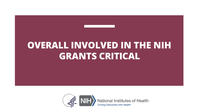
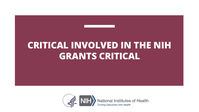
OVERALL at (48, 45): OVERALL -> CRITICAL
